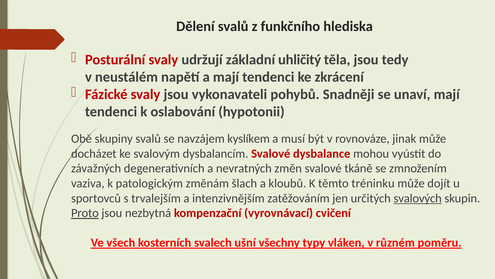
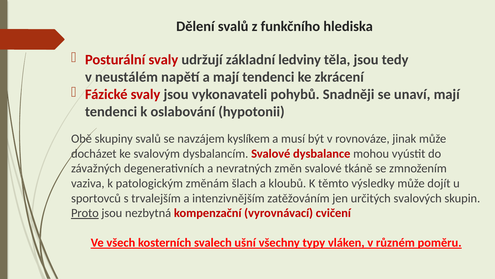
uhličitý: uhličitý -> ledviny
tréninku: tréninku -> výsledky
svalových underline: present -> none
